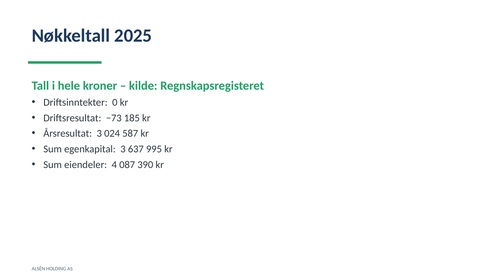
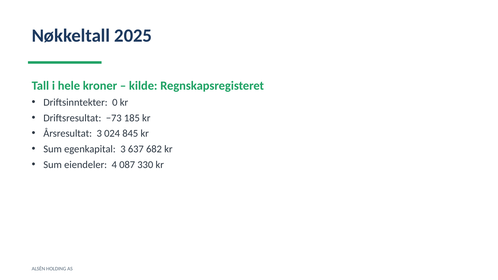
587: 587 -> 845
995: 995 -> 682
390: 390 -> 330
